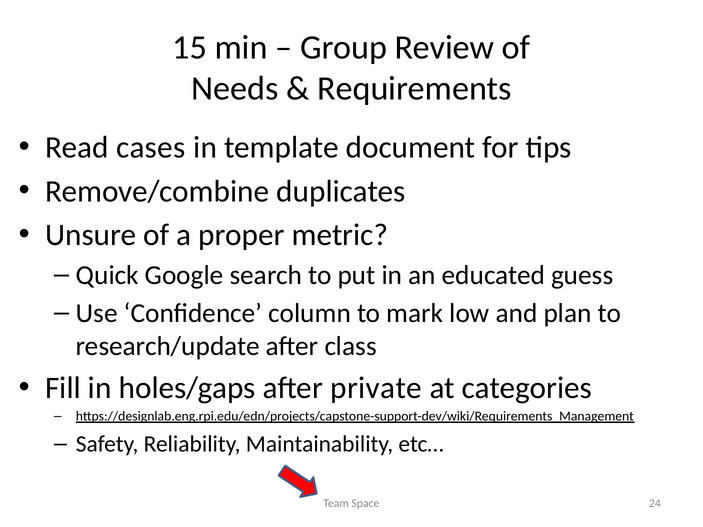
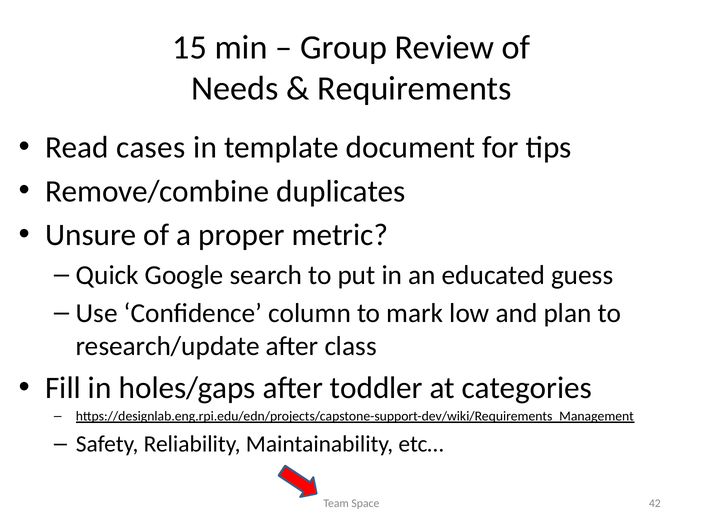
private: private -> toddler
24: 24 -> 42
